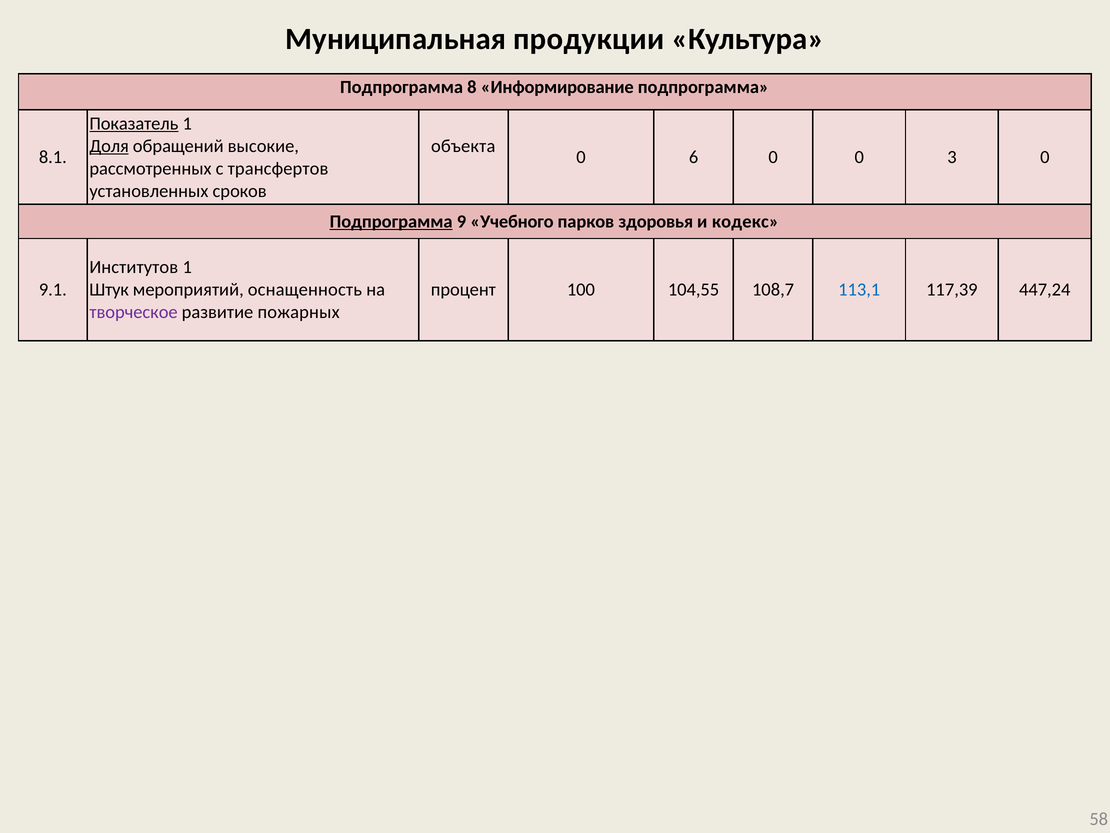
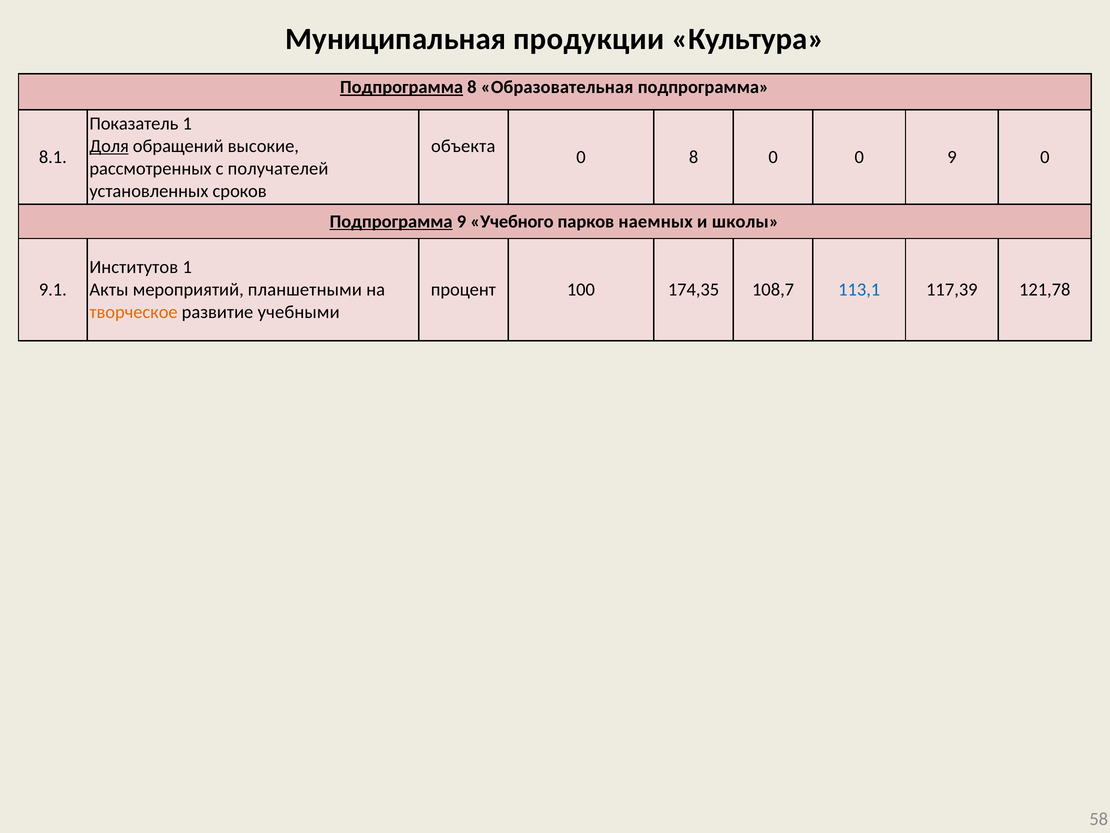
Подпрограмма at (402, 87) underline: none -> present
Информирование: Информирование -> Образовательная
Показатель underline: present -> none
0 6: 6 -> 8
0 3: 3 -> 9
трансфертов: трансфертов -> получателей
здоровья: здоровья -> наемных
кодекс: кодекс -> школы
Штук: Штук -> Акты
оснащенность: оснащенность -> планшетными
104,55: 104,55 -> 174,35
447,24: 447,24 -> 121,78
творческое colour: purple -> orange
пожарных: пожарных -> учебными
